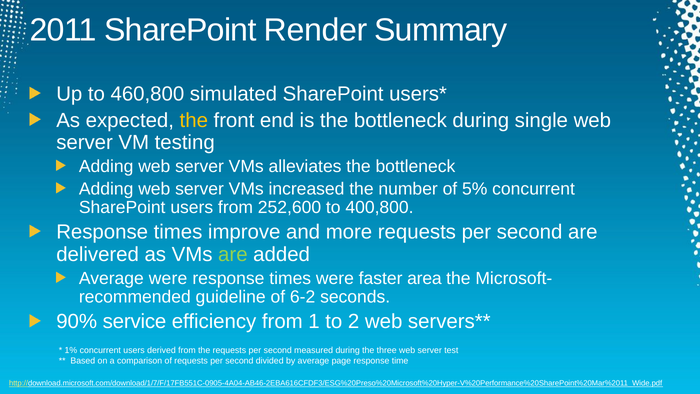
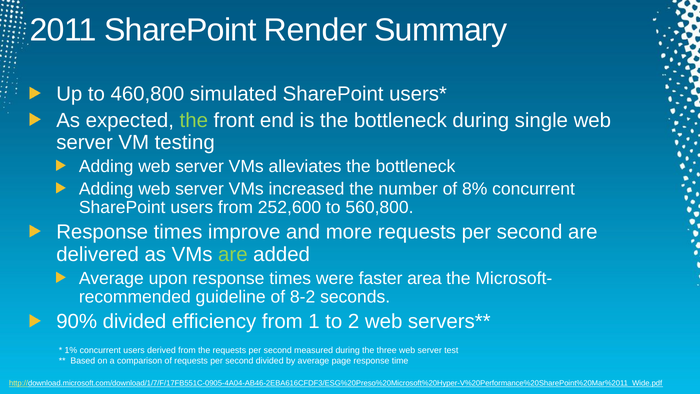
the at (194, 120) colour: yellow -> light green
5%: 5% -> 8%
400,800: 400,800 -> 560,800
Average were: were -> upon
6-2: 6-2 -> 8-2
90% service: service -> divided
